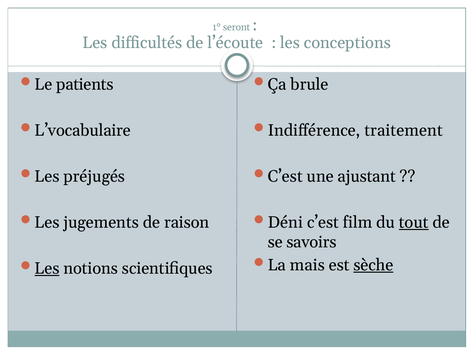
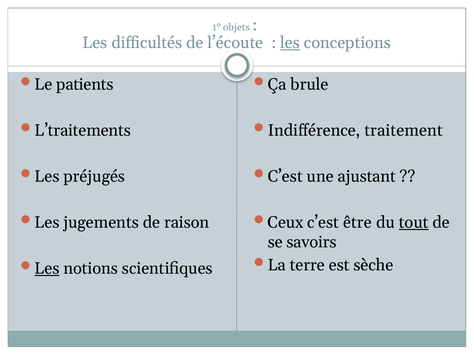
seront: seront -> objets
les at (290, 43) underline: none -> present
L’vocabulaire: L’vocabulaire -> L’traitements
Déni: Déni -> Ceux
film: film -> être
mais: mais -> terre
sèche underline: present -> none
